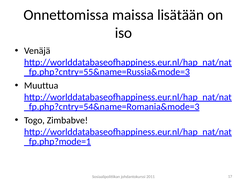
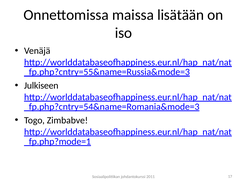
Muuttua: Muuttua -> Julkiseen
